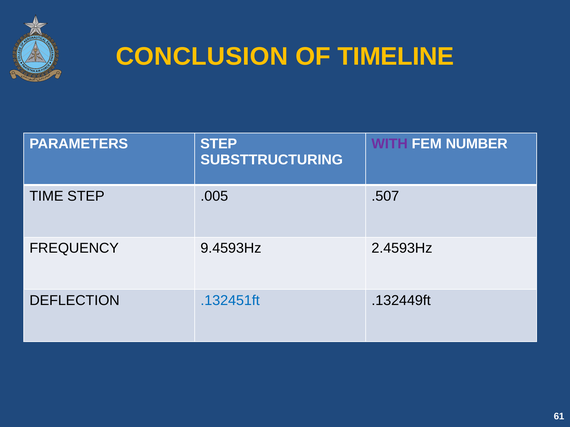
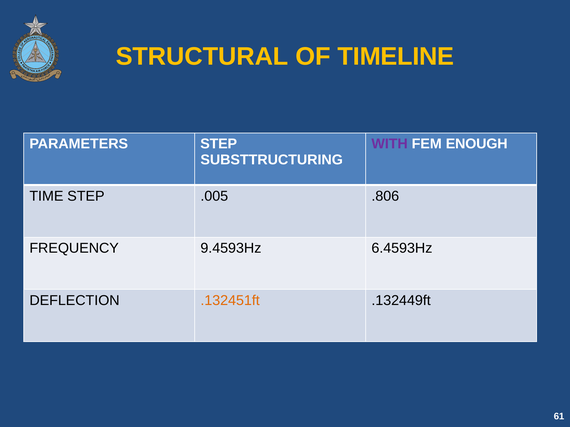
CONCLUSION: CONCLUSION -> STRUCTURAL
NUMBER: NUMBER -> ENOUGH
.507: .507 -> .806
2.4593Hz: 2.4593Hz -> 6.4593Hz
.132451ft colour: blue -> orange
